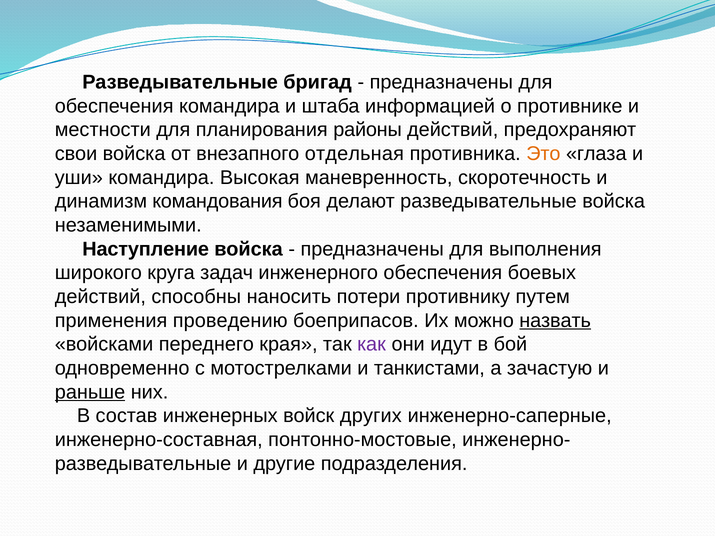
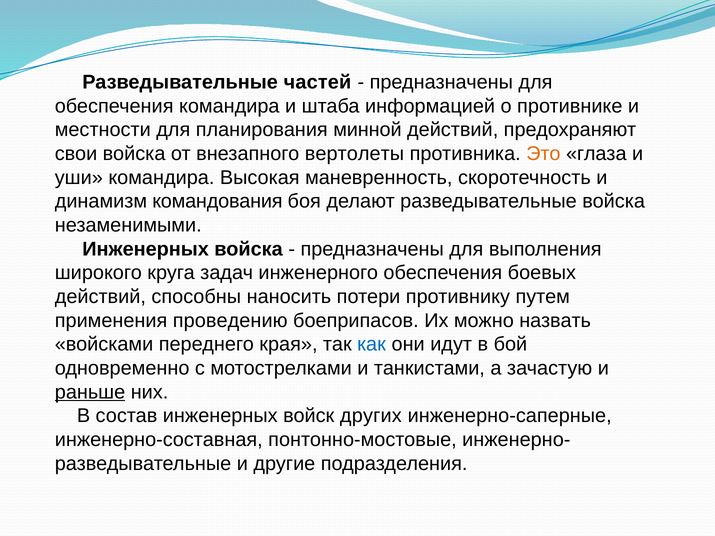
бригад: бригад -> частей
районы: районы -> минной
отдельная: отдельная -> вертолеты
Наступление at (146, 249): Наступление -> Инженерных
назвать underline: present -> none
как colour: purple -> blue
